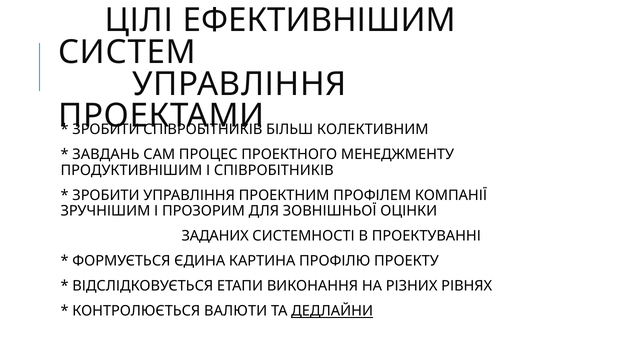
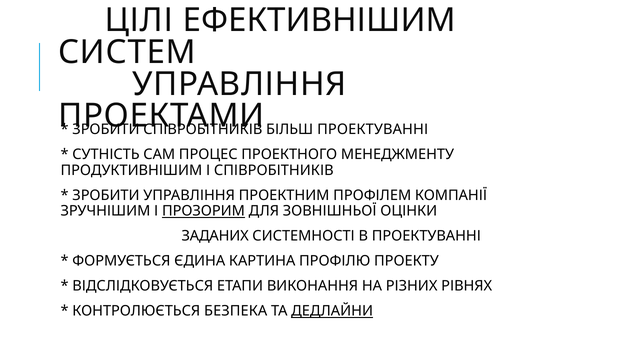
БІЛЬШ КОЛЕКТИВНИМ: КОЛЕКТИВНИМ -> ПРОЕКТУВАННІ
ЗАВДАНЬ: ЗАВДАНЬ -> СУТНІСТЬ
ПРОЗОРИМ underline: none -> present
ВАЛЮТИ: ВАЛЮТИ -> БЕЗПЕКА
